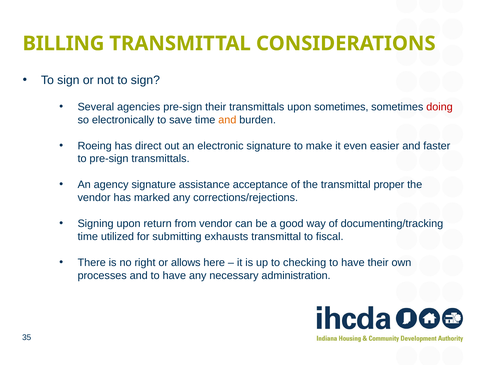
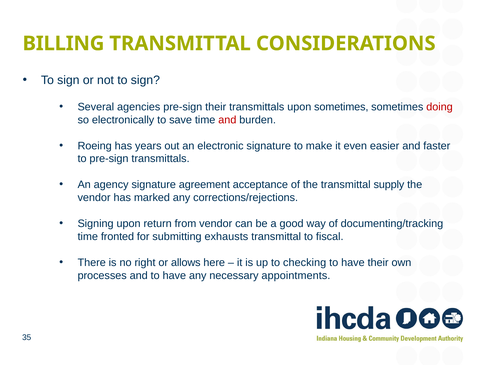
and at (227, 120) colour: orange -> red
direct: direct -> years
assistance: assistance -> agreement
proper: proper -> supply
utilized: utilized -> fronted
administration: administration -> appointments
